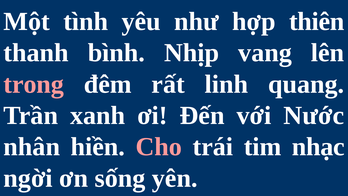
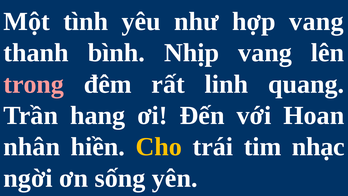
hợp thiên: thiên -> vang
xanh: xanh -> hang
Nước: Nước -> Hoan
Cho colour: pink -> yellow
